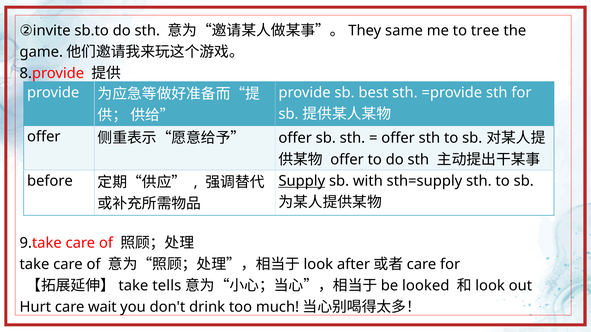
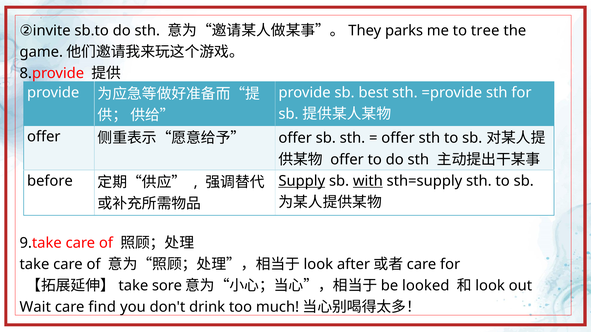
same: same -> parks
with underline: none -> present
tells: tells -> sore
Hurt: Hurt -> Wait
wait: wait -> find
